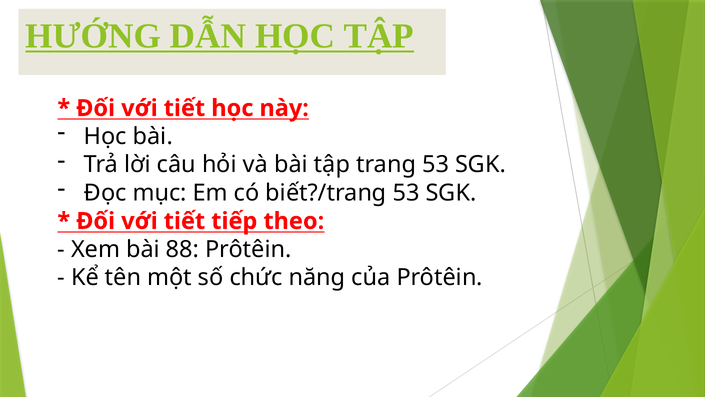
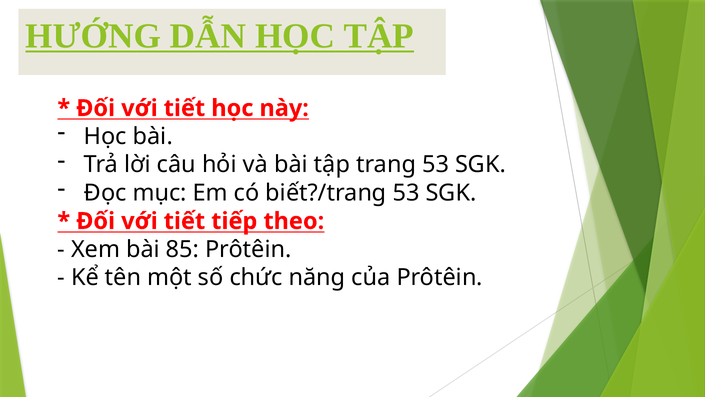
88: 88 -> 85
